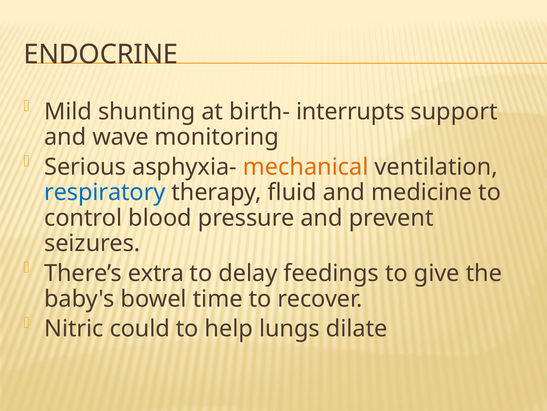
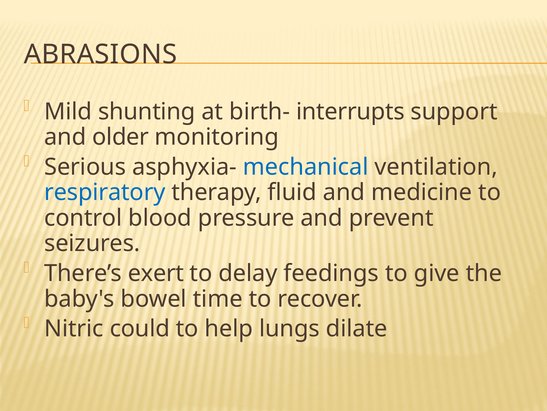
ENDOCRINE: ENDOCRINE -> ABRASIONS
wave: wave -> older
mechanical colour: orange -> blue
extra: extra -> exert
